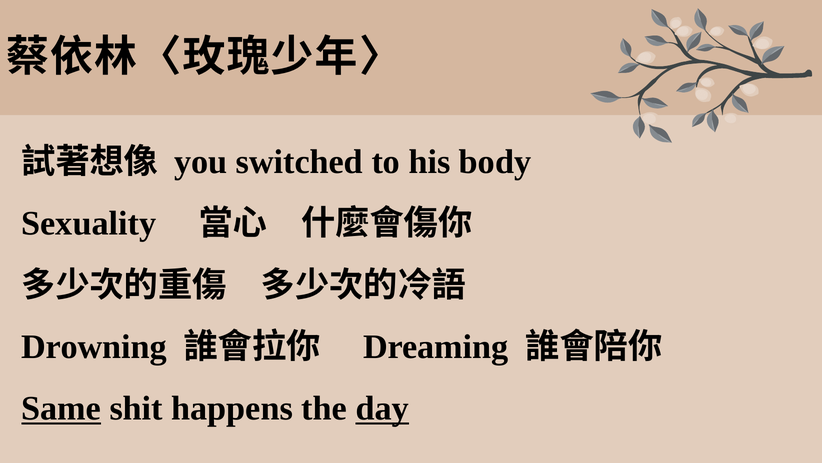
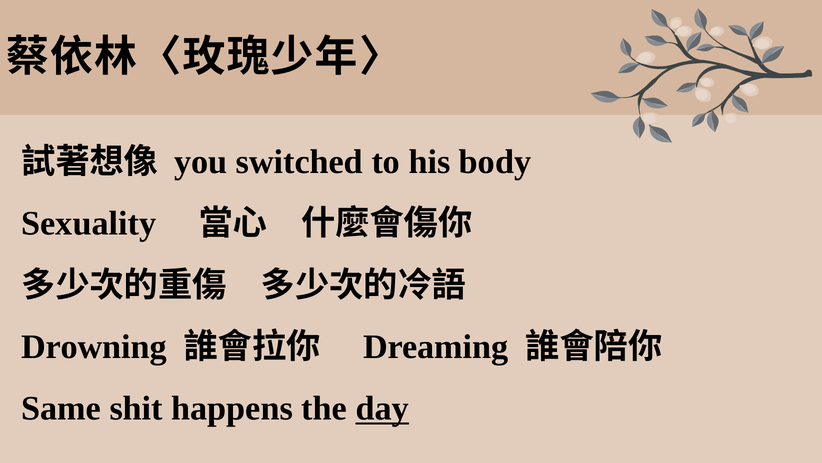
Same underline: present -> none
